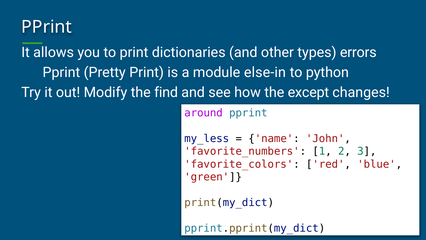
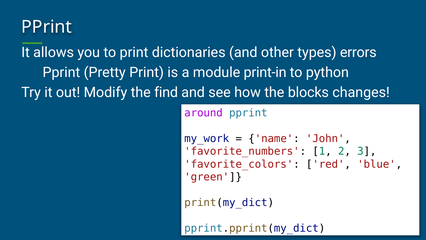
else-in: else-in -> print-in
except: except -> blocks
my_less: my_less -> my_work
